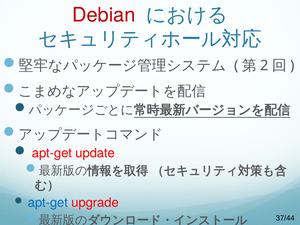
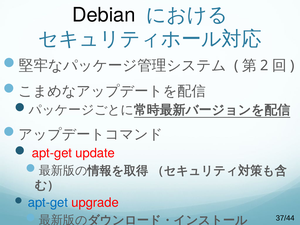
Debian colour: red -> black
